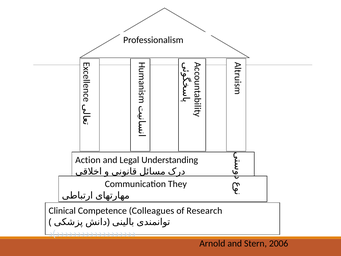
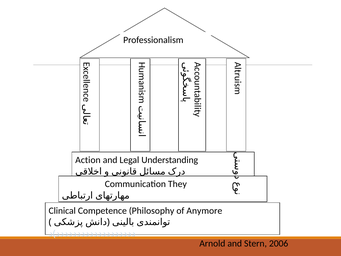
Colleagues: Colleagues -> Philosophy
Research: Research -> Anymore
